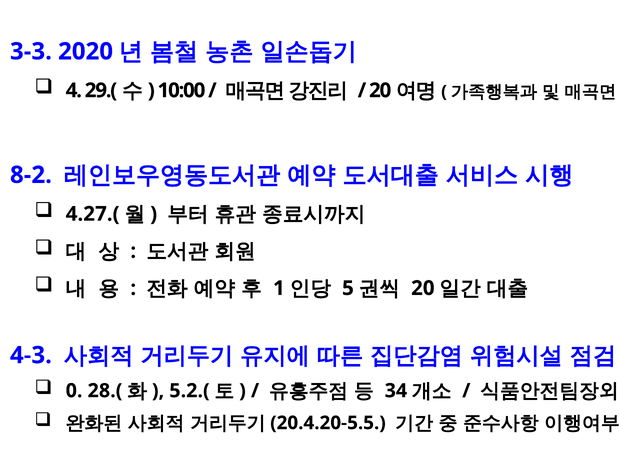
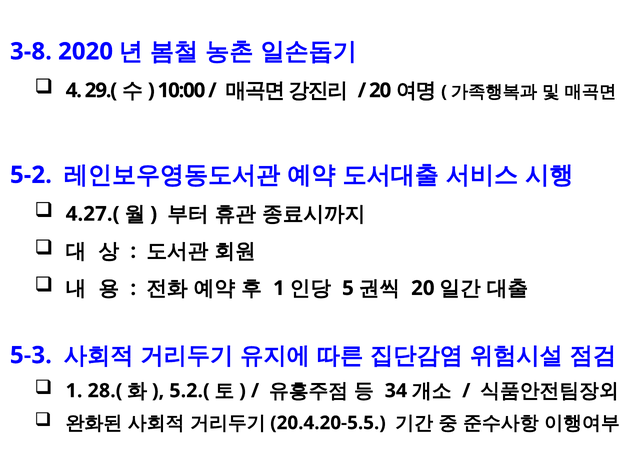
3-3: 3-3 -> 3-8
8-2: 8-2 -> 5-2
4-3: 4-3 -> 5-3
0 at (74, 391): 0 -> 1
